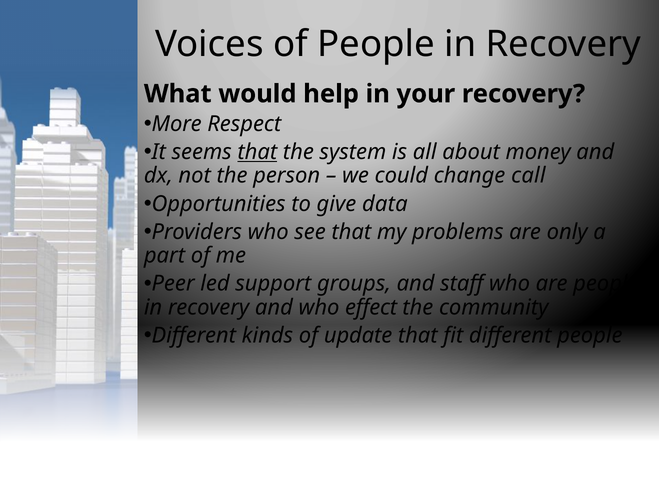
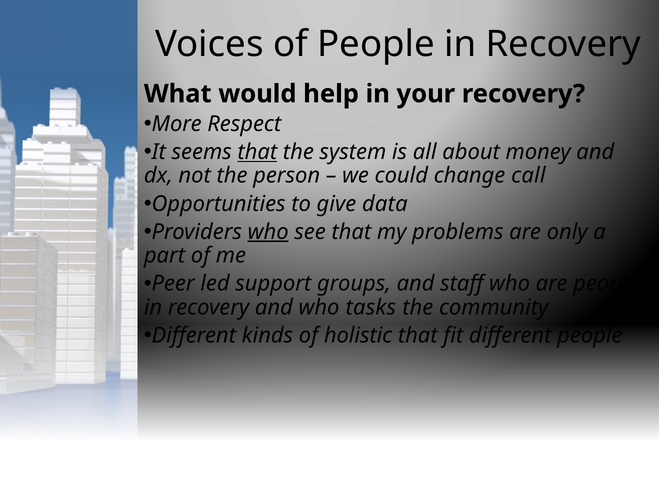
who at (268, 232) underline: none -> present
effect: effect -> tasks
update: update -> holistic
